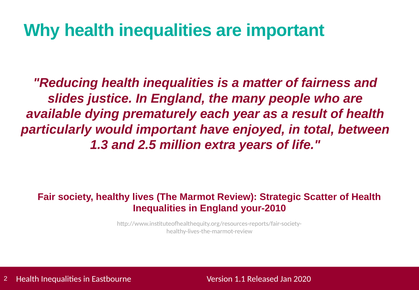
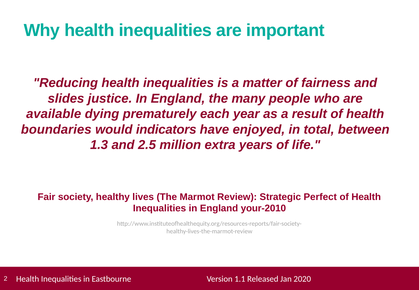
particularly: particularly -> boundaries
would important: important -> indicators
Scatter: Scatter -> Perfect
